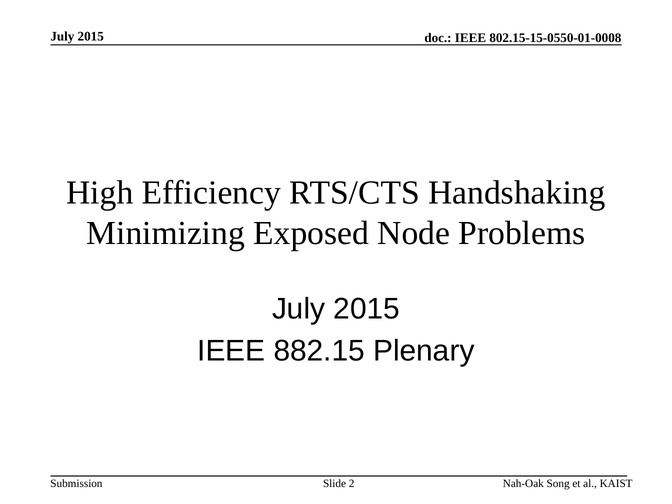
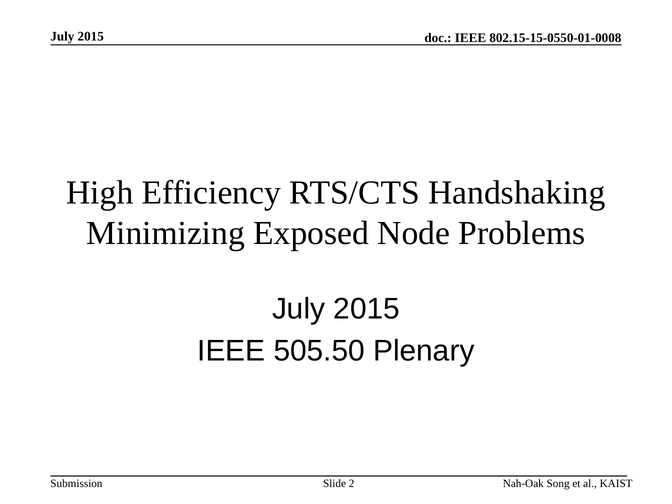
882.15: 882.15 -> 505.50
